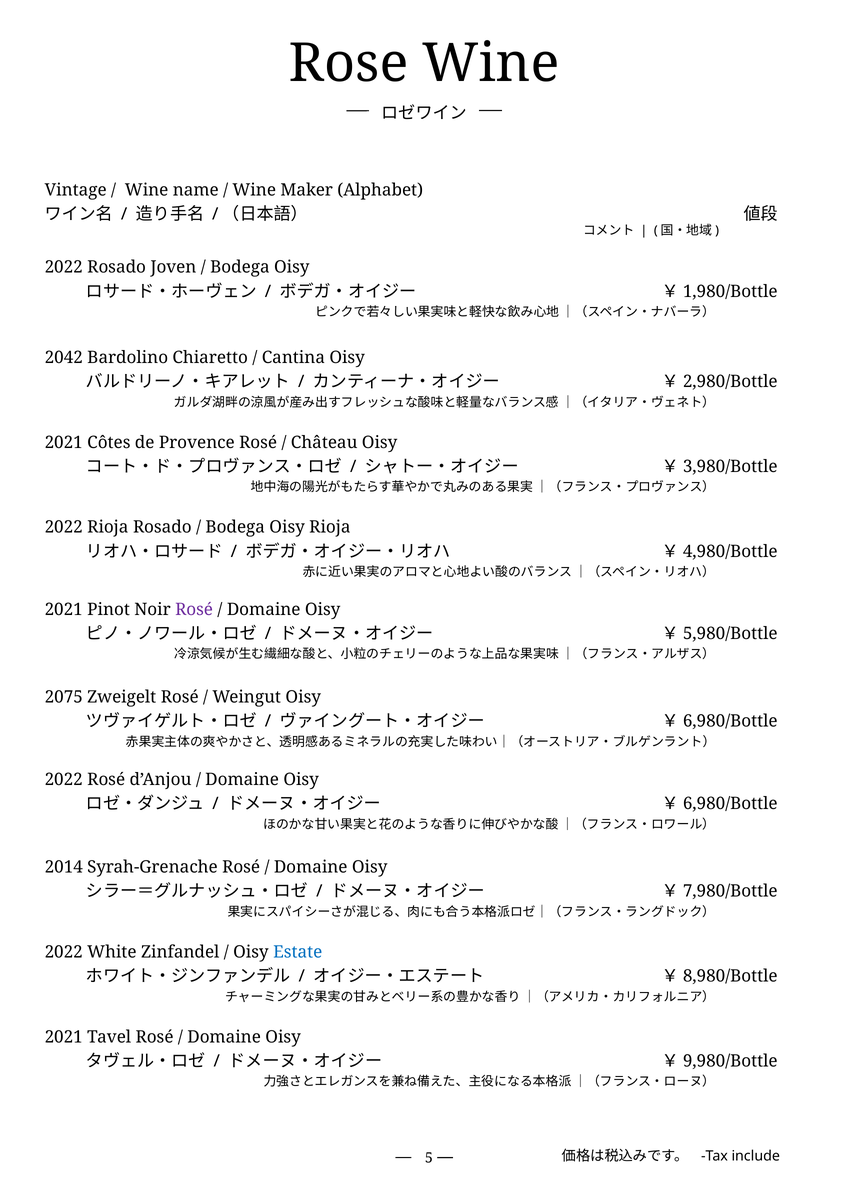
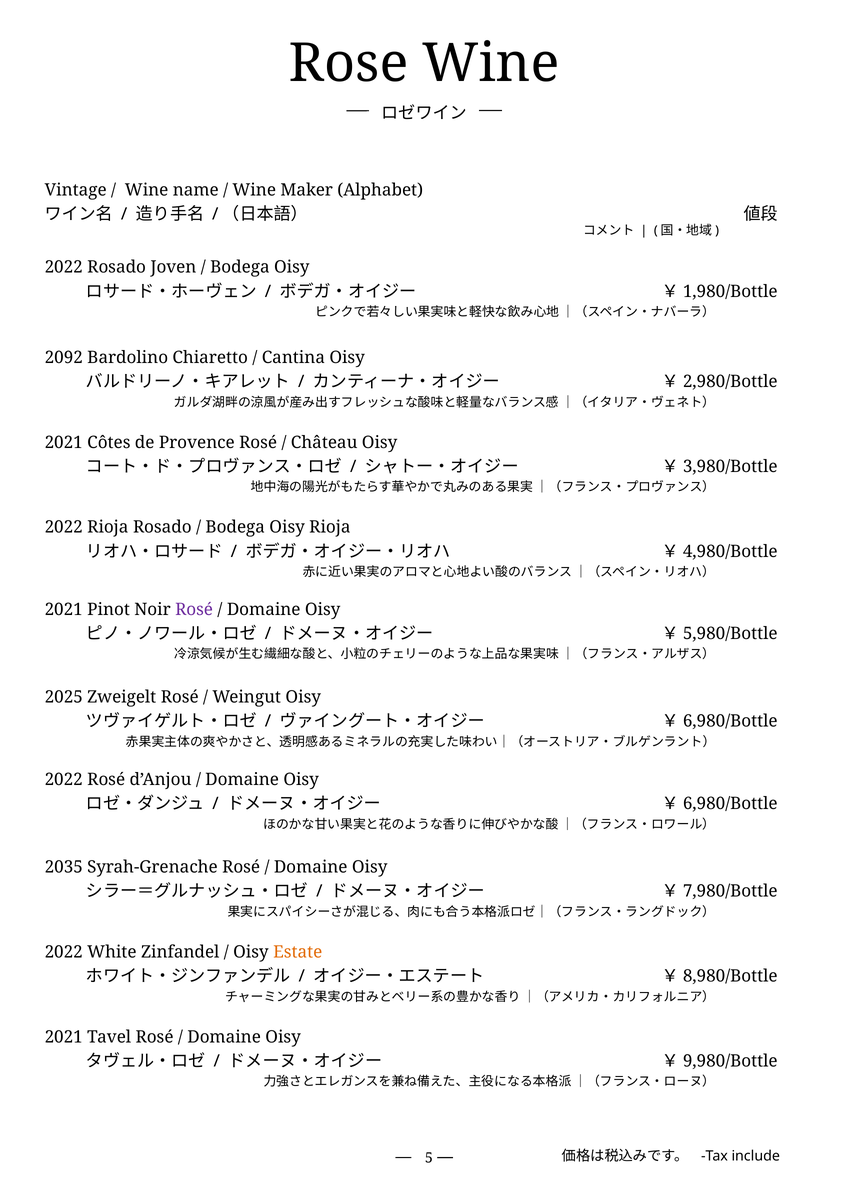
2042: 2042 -> 2092
2075: 2075 -> 2025
2014: 2014 -> 2035
Estate colour: blue -> orange
